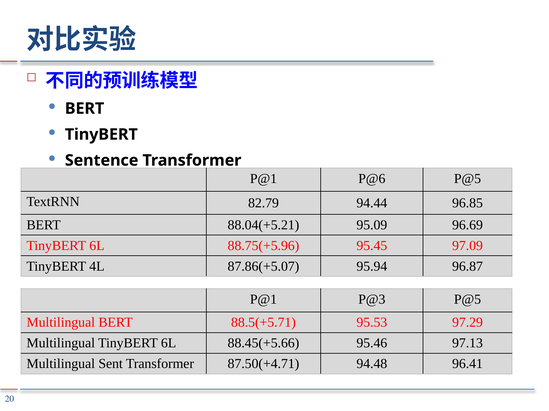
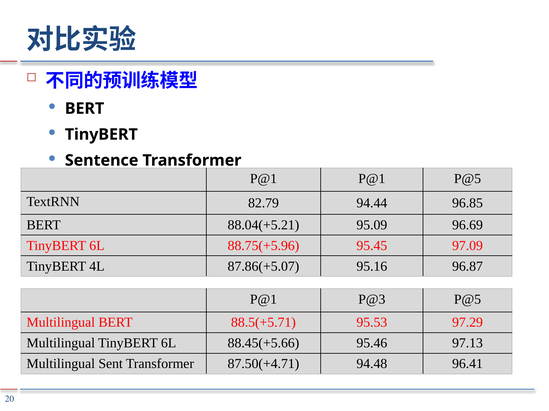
P@1 P@6: P@6 -> P@1
95.94: 95.94 -> 95.16
